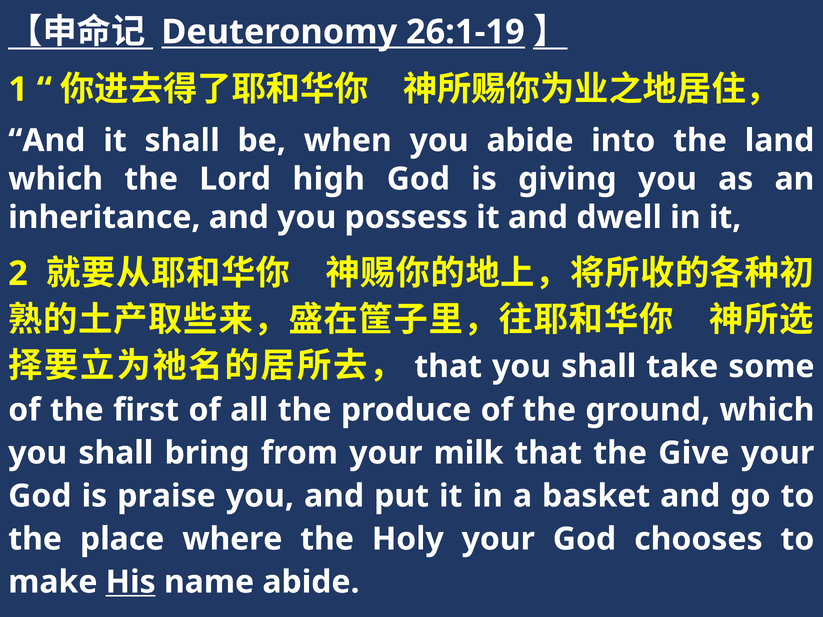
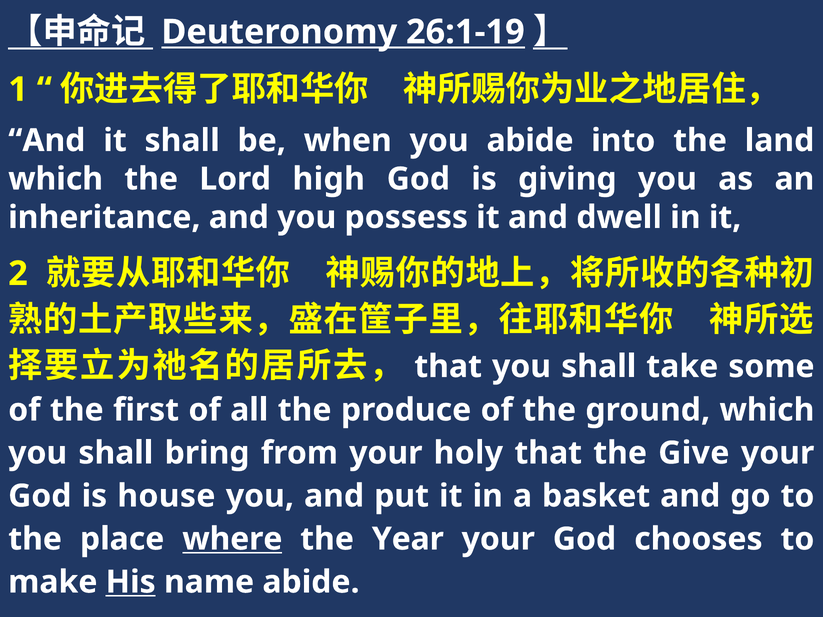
milk: milk -> holy
praise: praise -> house
where underline: none -> present
Holy: Holy -> Year
